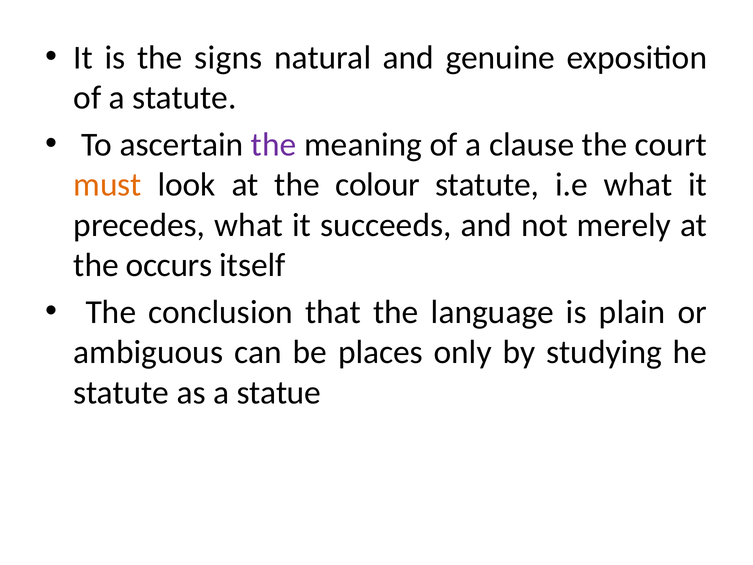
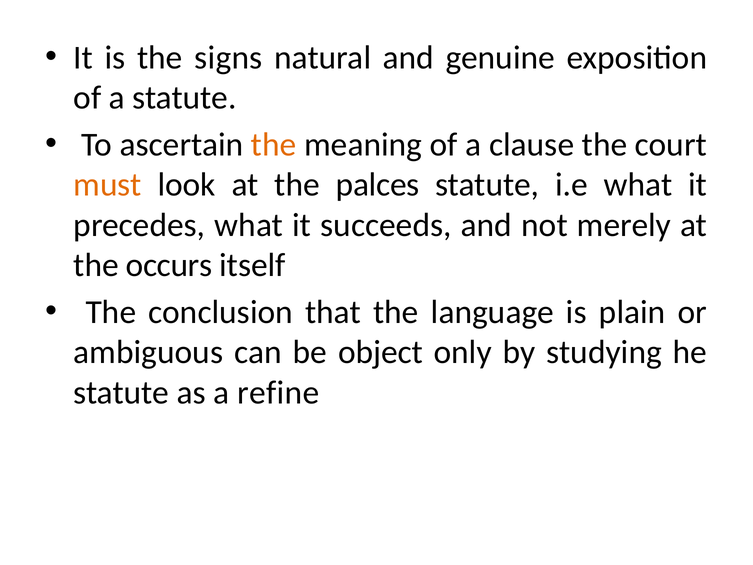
the at (274, 145) colour: purple -> orange
colour: colour -> palces
places: places -> object
statue: statue -> refine
